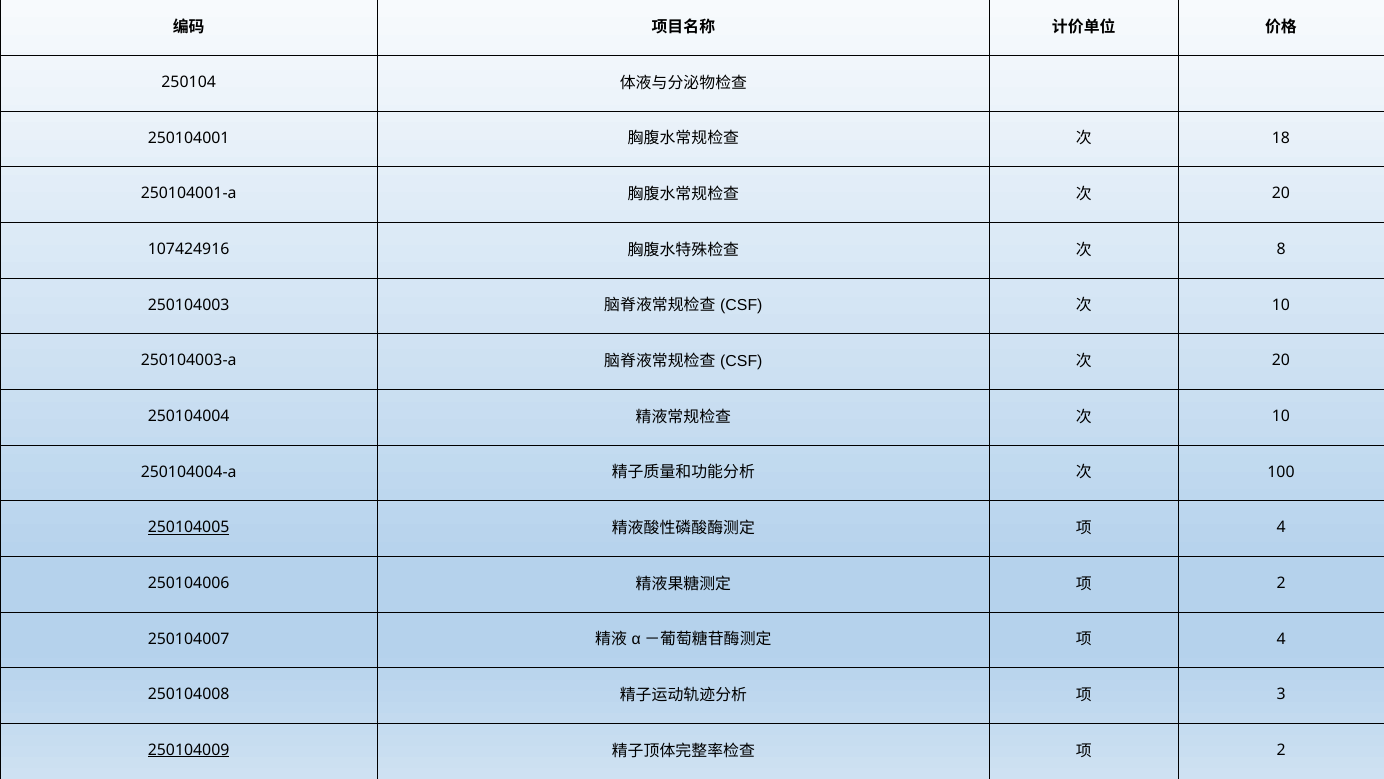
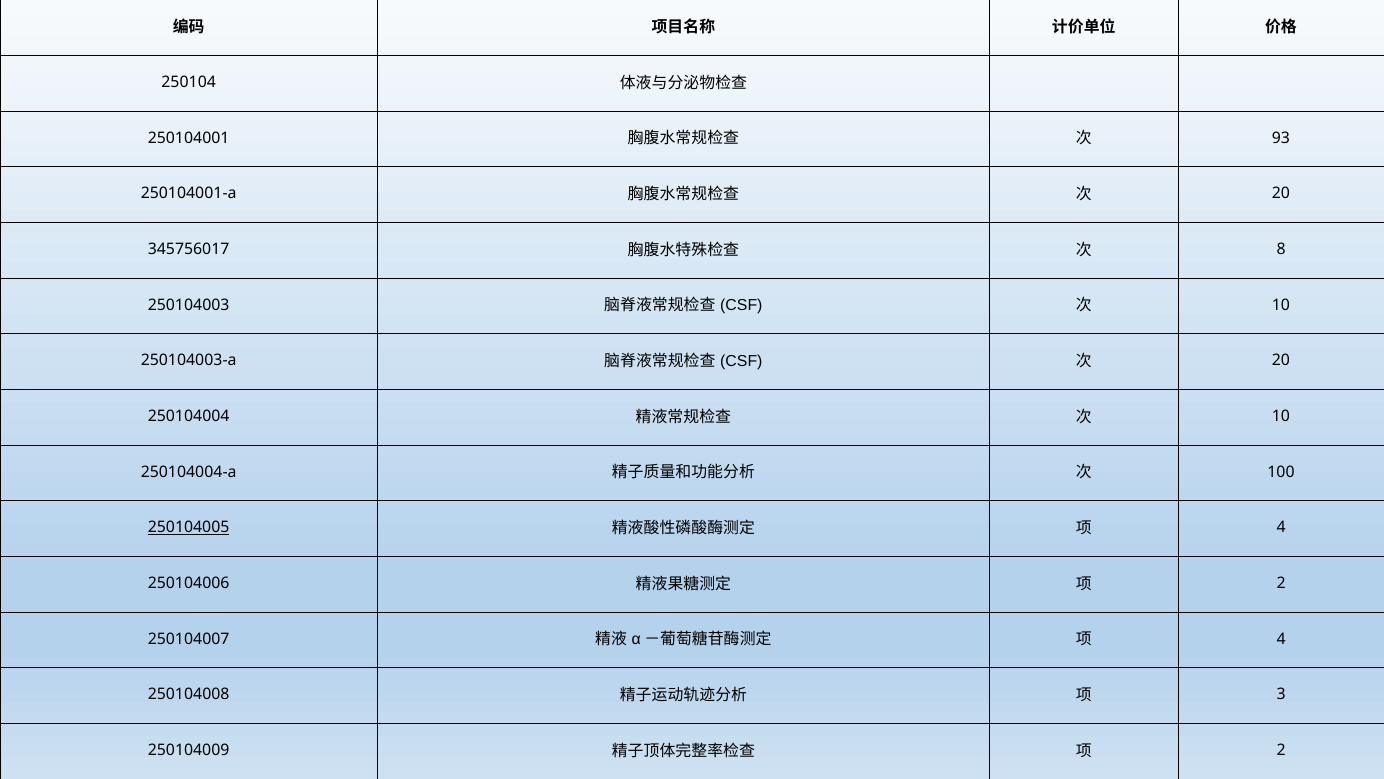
18: 18 -> 93
107424916: 107424916 -> 345756017
250104009 underline: present -> none
